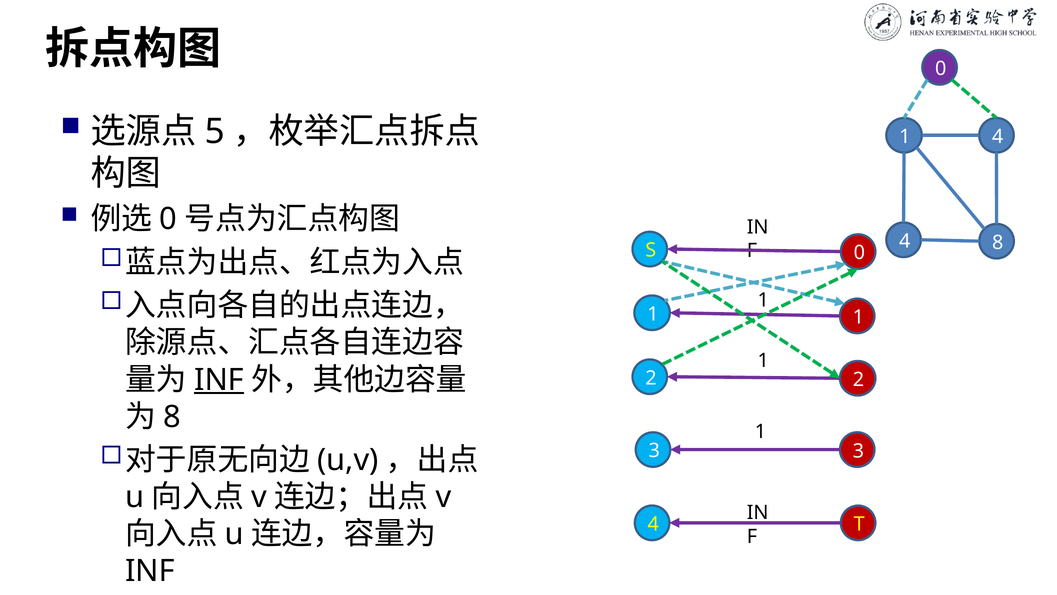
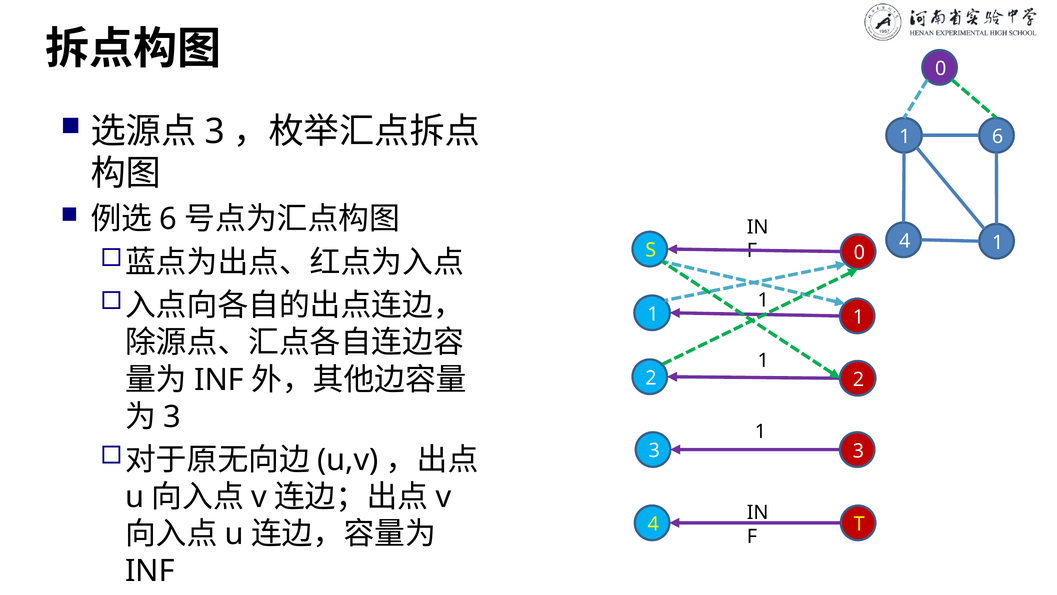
5 at (215, 131): 5 -> 3
1 4: 4 -> 6
0 at (168, 219): 0 -> 6
4 8: 8 -> 1
INF at (219, 380) underline: present -> none
8 at (172, 417): 8 -> 3
